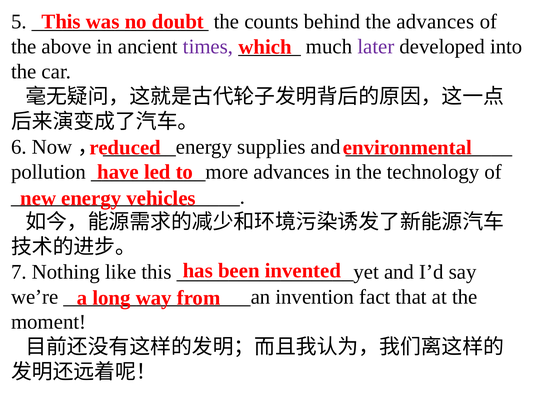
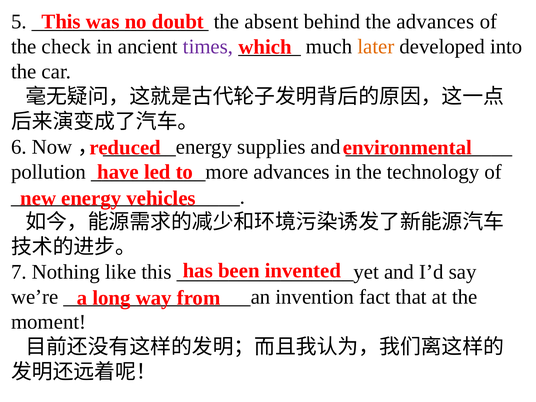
counts: counts -> absent
above: above -> check
later colour: purple -> orange
